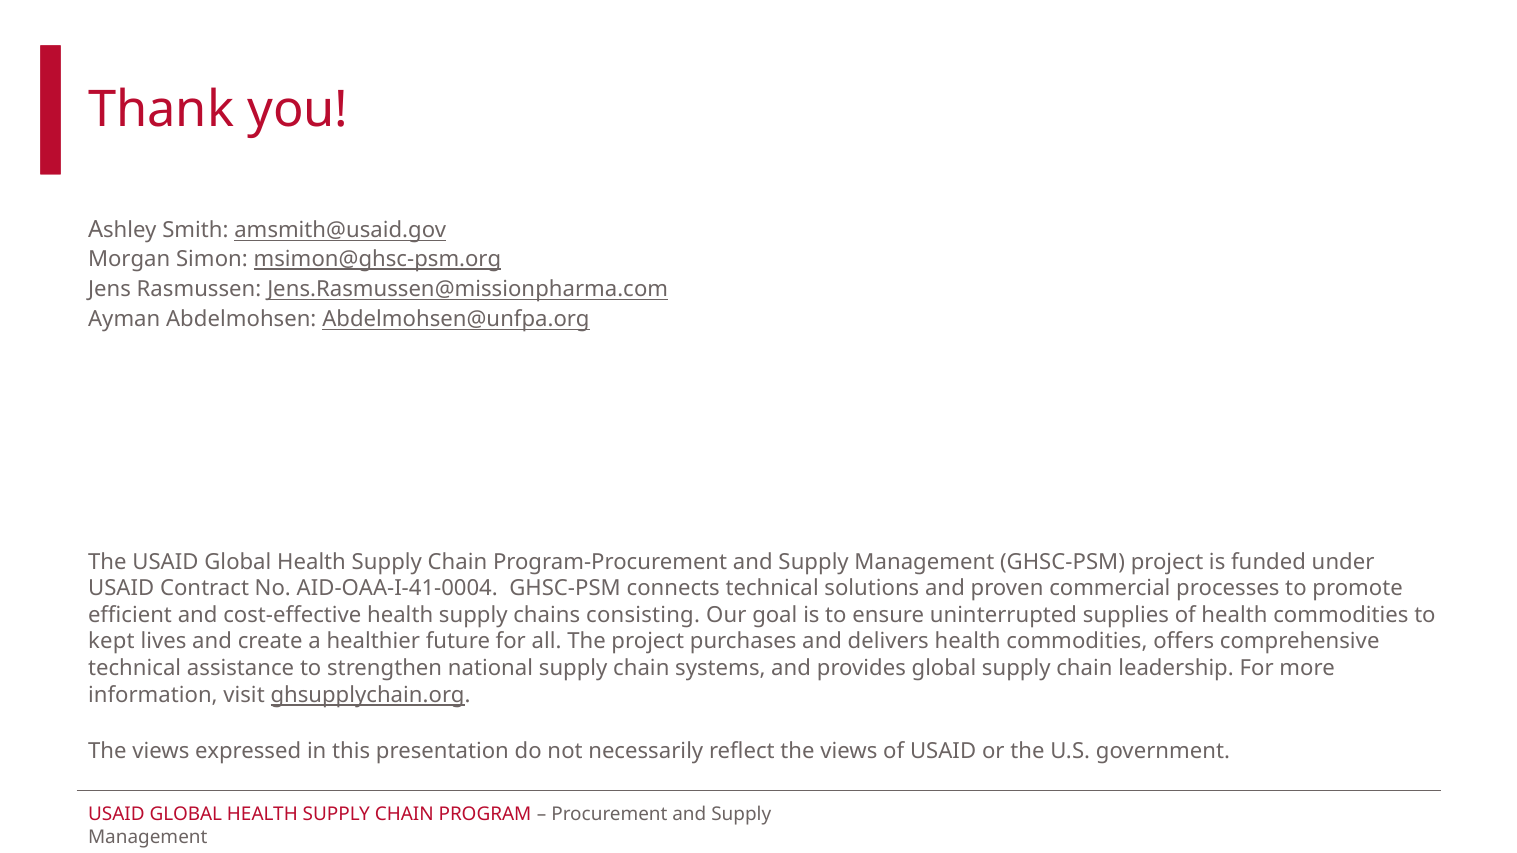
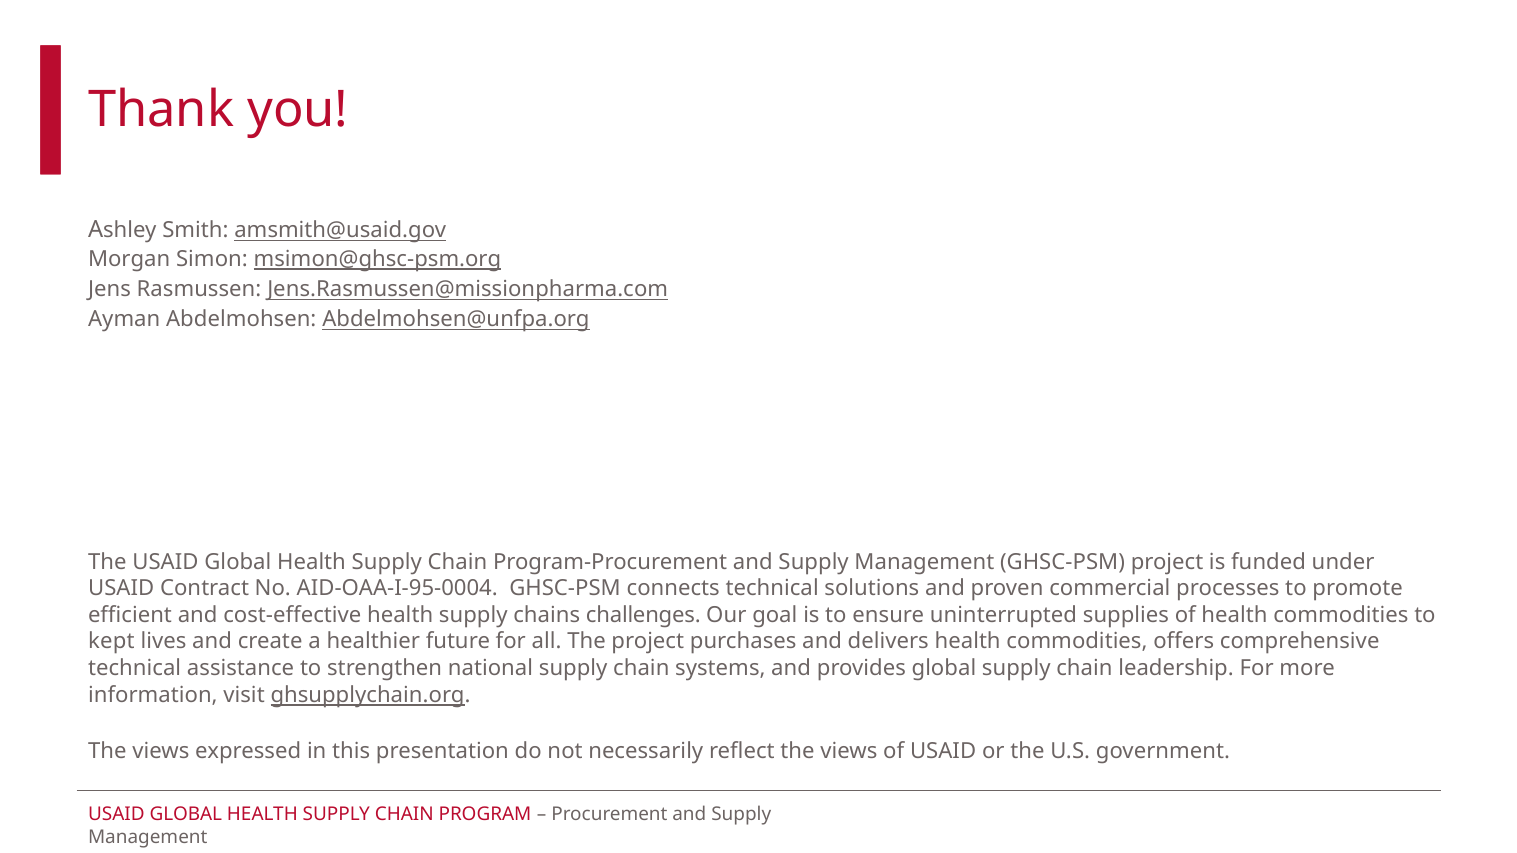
AID-OAA-I-41-0004: AID-OAA-I-41-0004 -> AID-OAA-I-95-0004
consisting: consisting -> challenges
